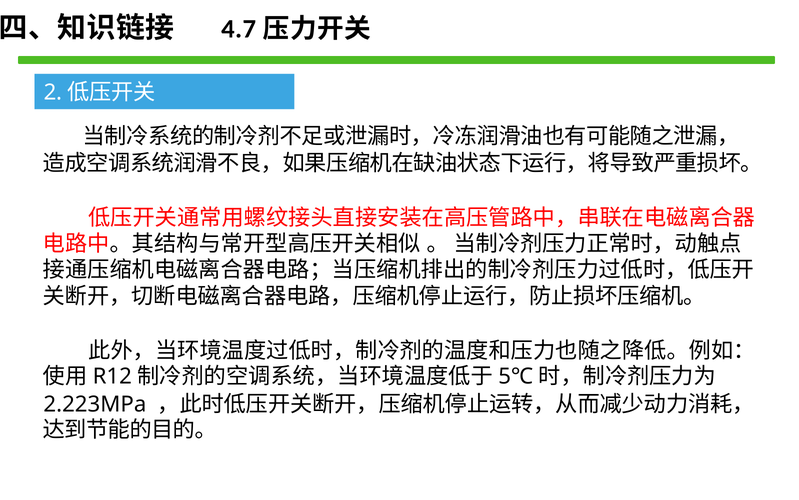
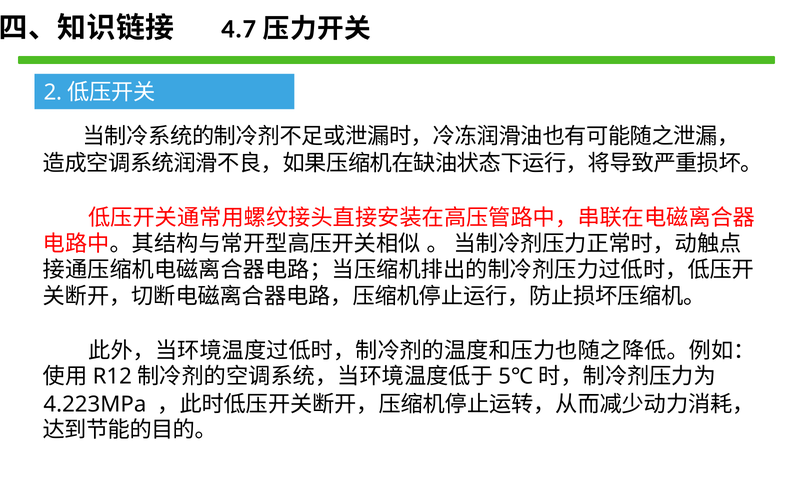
2.223MPa: 2.223MPa -> 4.223MPa
